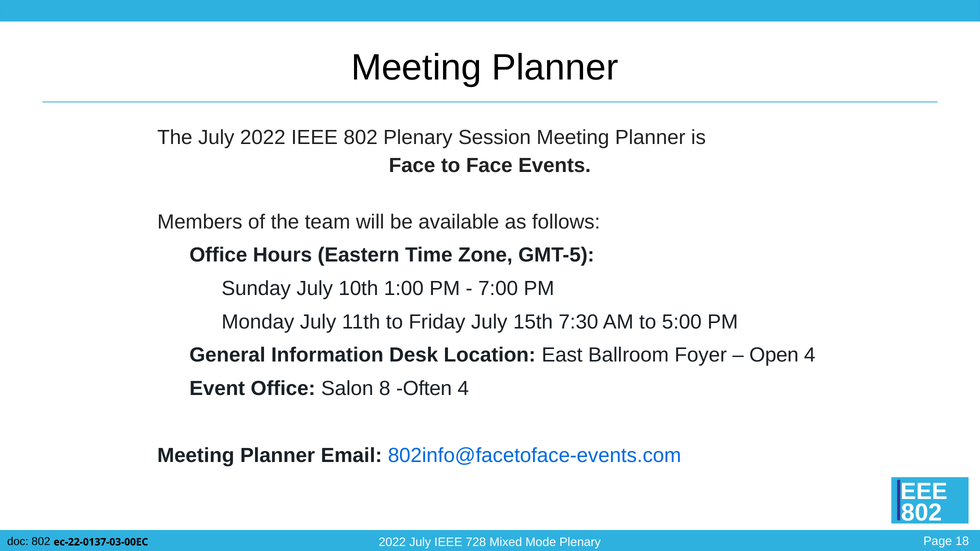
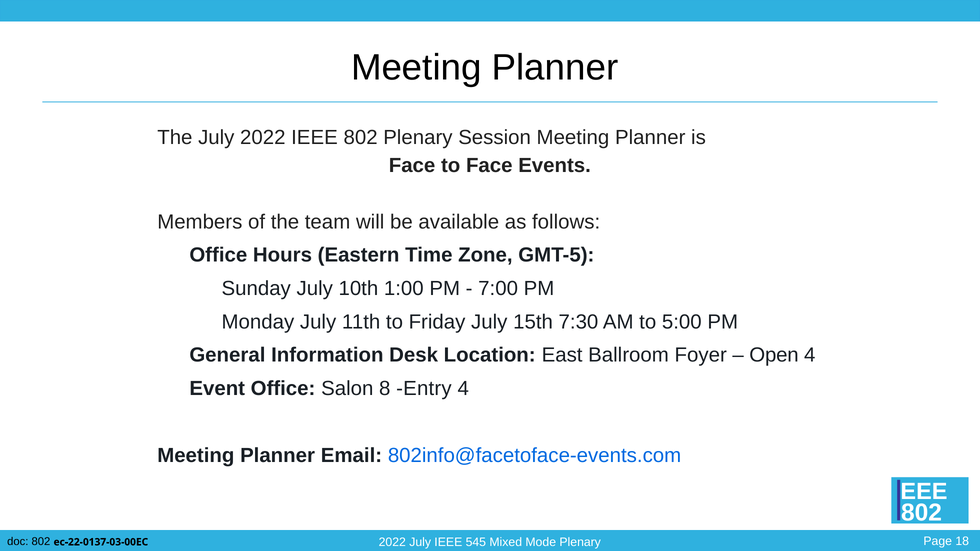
Often: Often -> Entry
728: 728 -> 545
